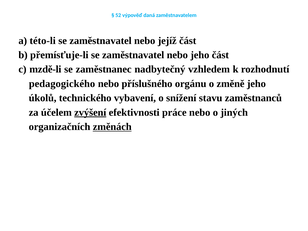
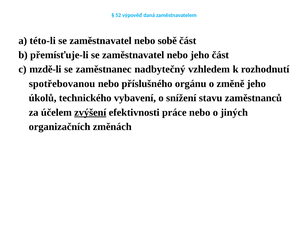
jejíž: jejíž -> sobě
pedagogického: pedagogického -> spotřebovanou
změnách underline: present -> none
